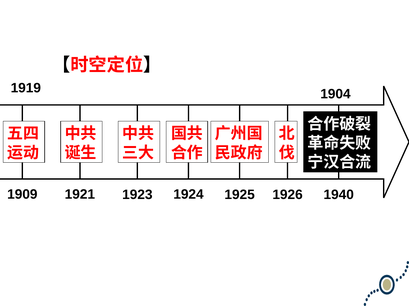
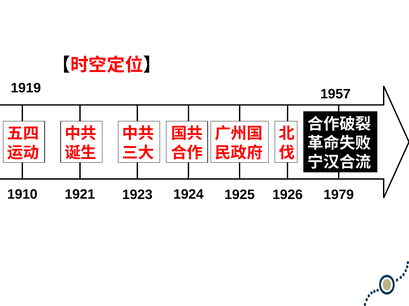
1904: 1904 -> 1957
1909: 1909 -> 1910
1940: 1940 -> 1979
